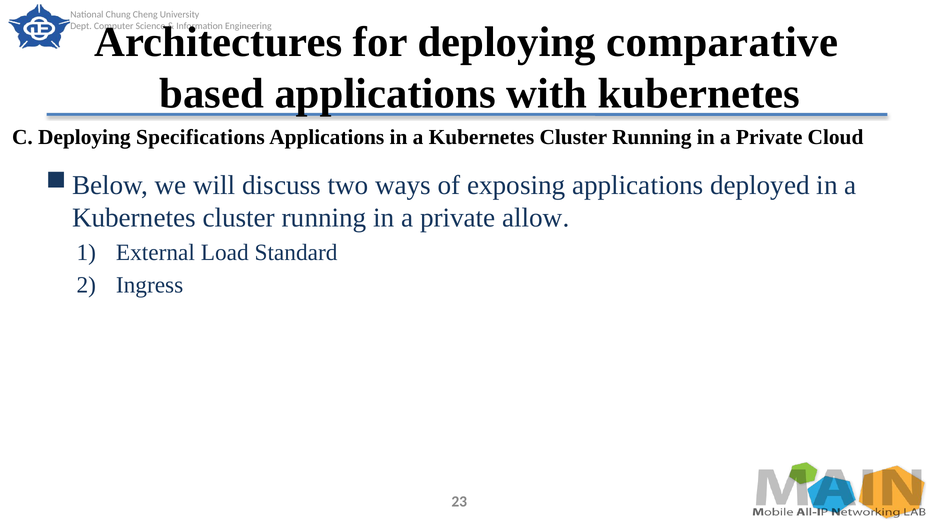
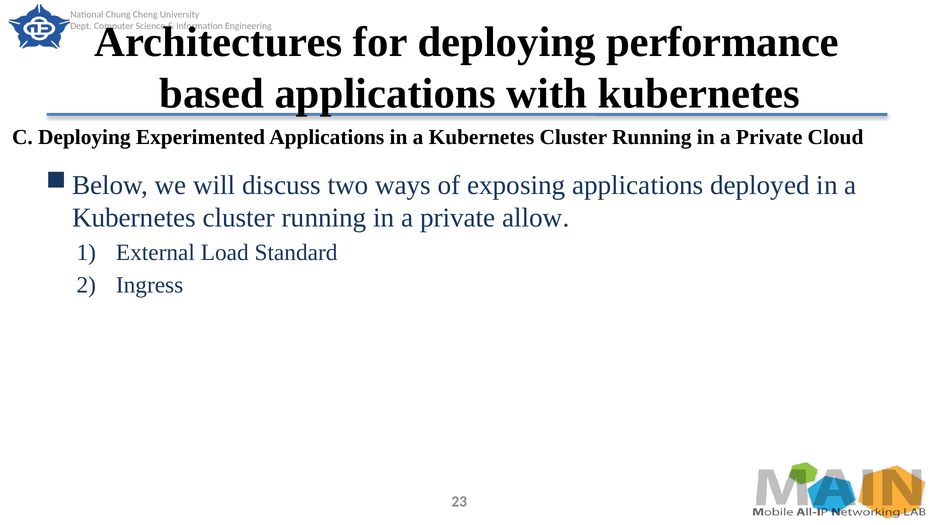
comparative: comparative -> performance
Specifications: Specifications -> Experimented
